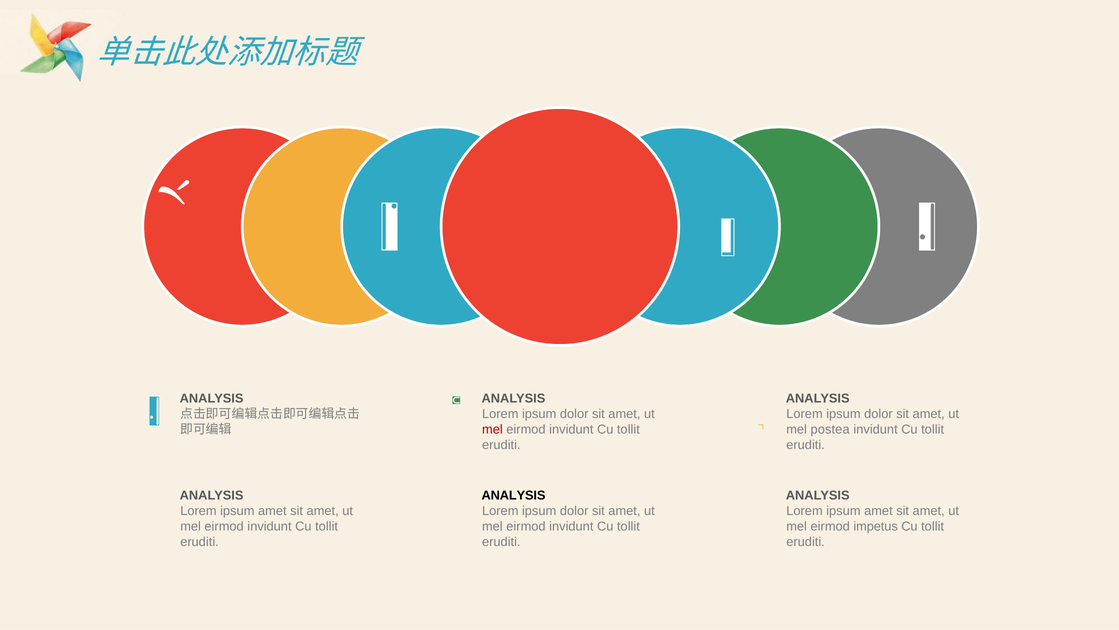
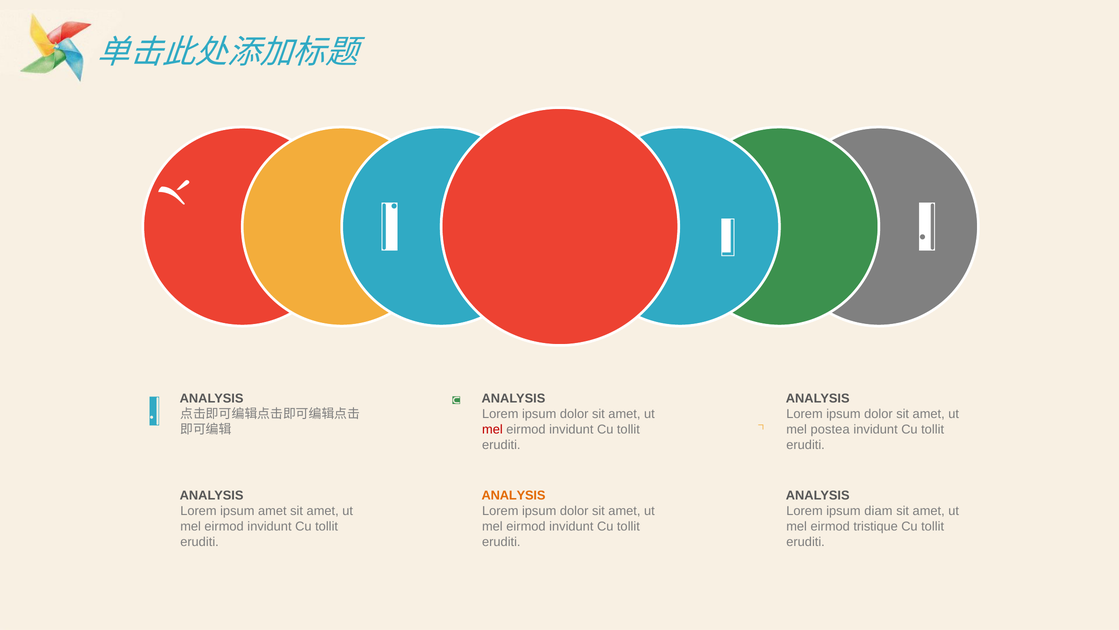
ANALYSIS at (514, 495) colour: black -> orange
amet at (878, 511): amet -> diam
impetus: impetus -> tristique
